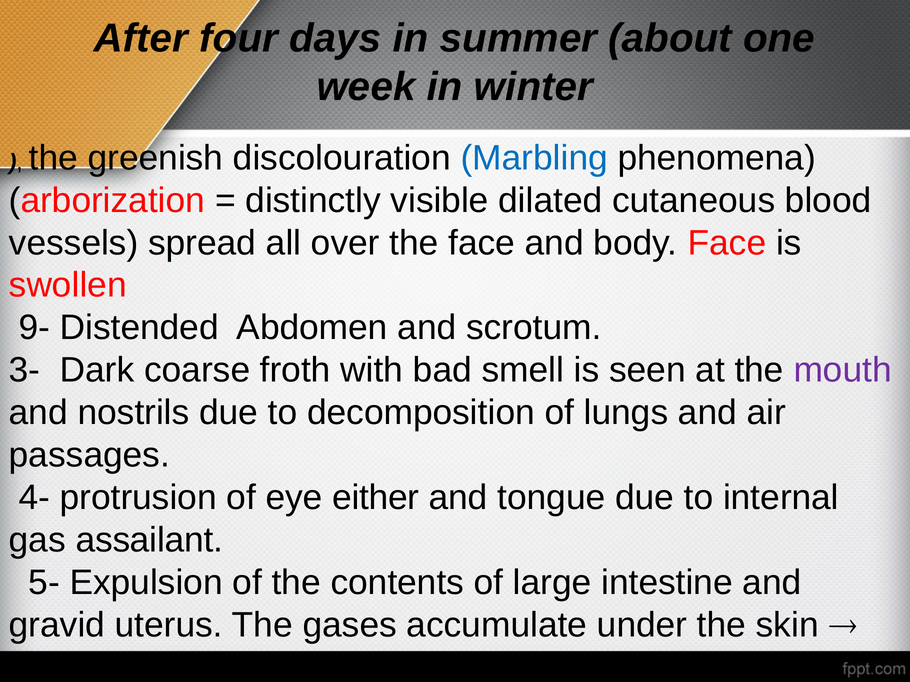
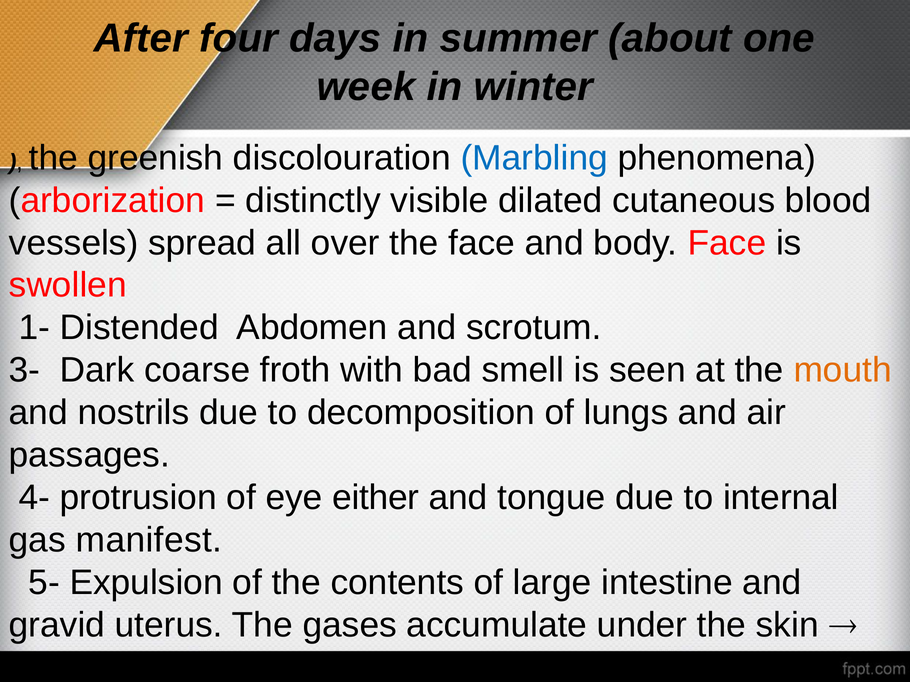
9-: 9- -> 1-
mouth colour: purple -> orange
assailant: assailant -> manifest
